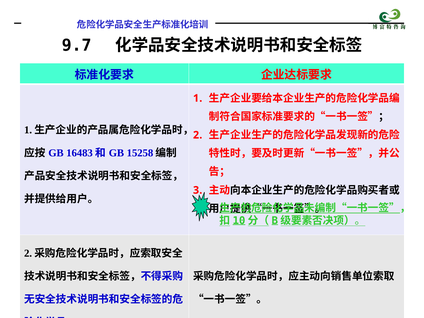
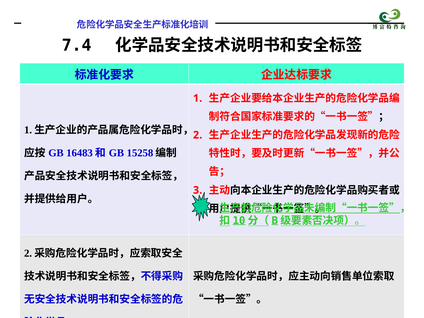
9.7: 9.7 -> 7.4
